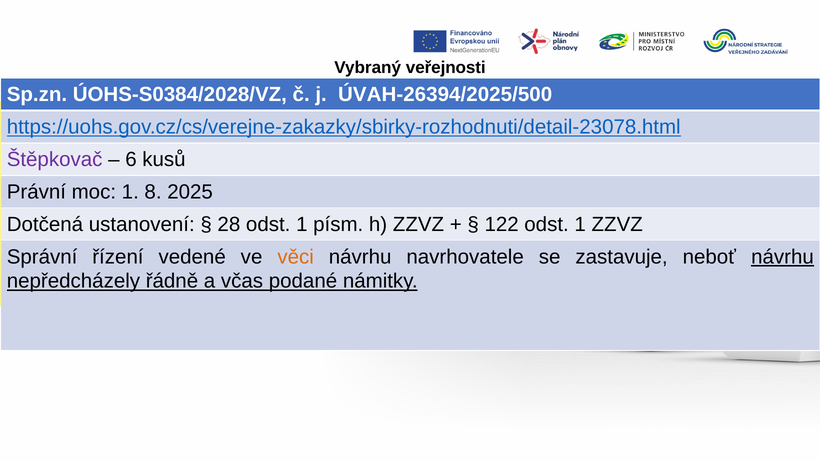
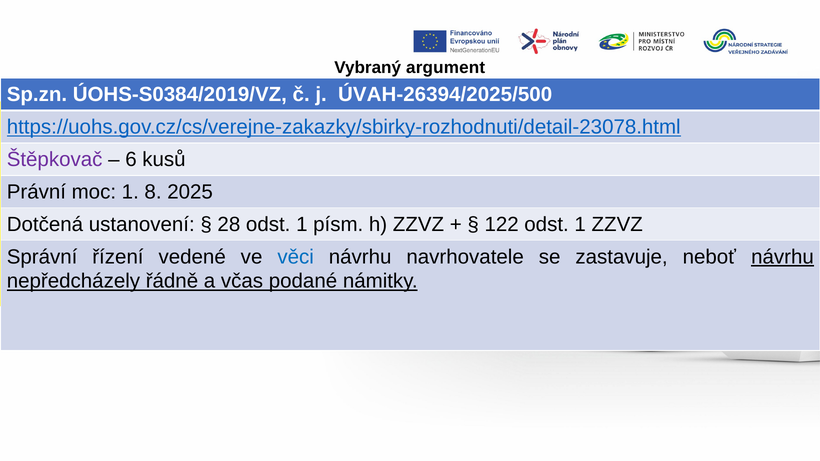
veřejnosti: veřejnosti -> argument
ÚOHS-S0384/2028/VZ: ÚOHS-S0384/2028/VZ -> ÚOHS-S0384/2019/VZ
věci colour: orange -> blue
